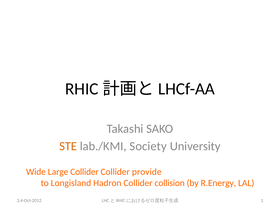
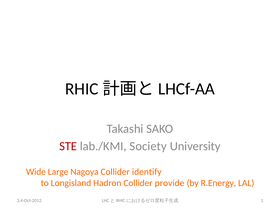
STE colour: orange -> red
Large Collider: Collider -> Nagoya
provide: provide -> identify
collision: collision -> provide
